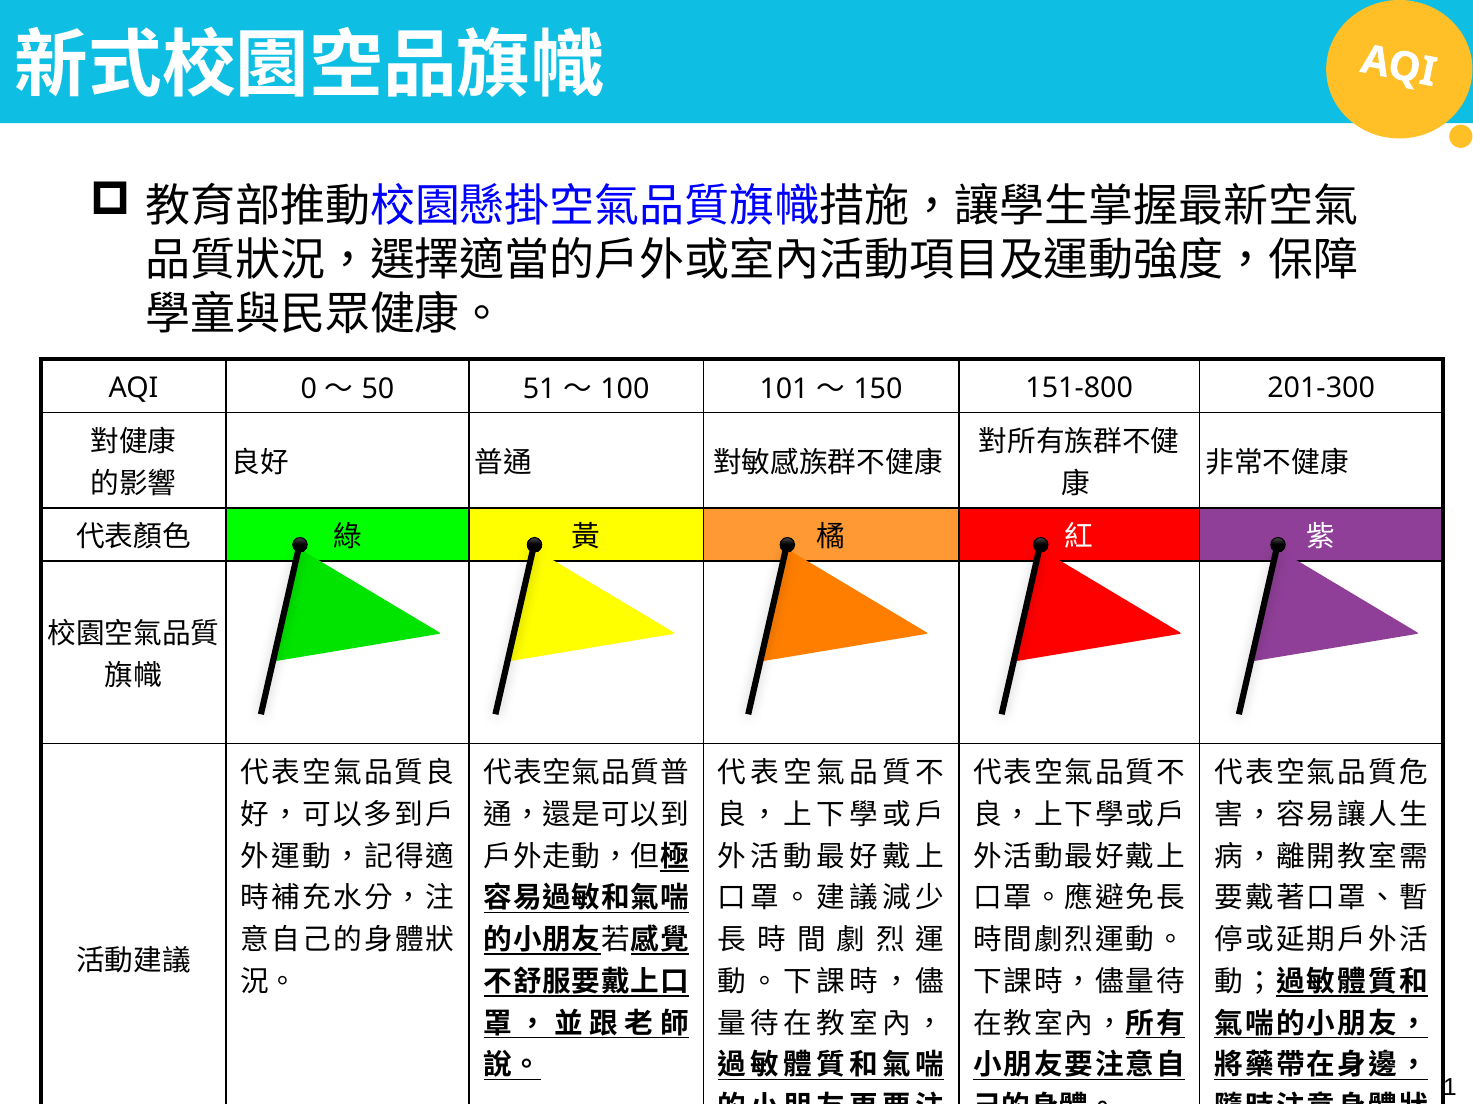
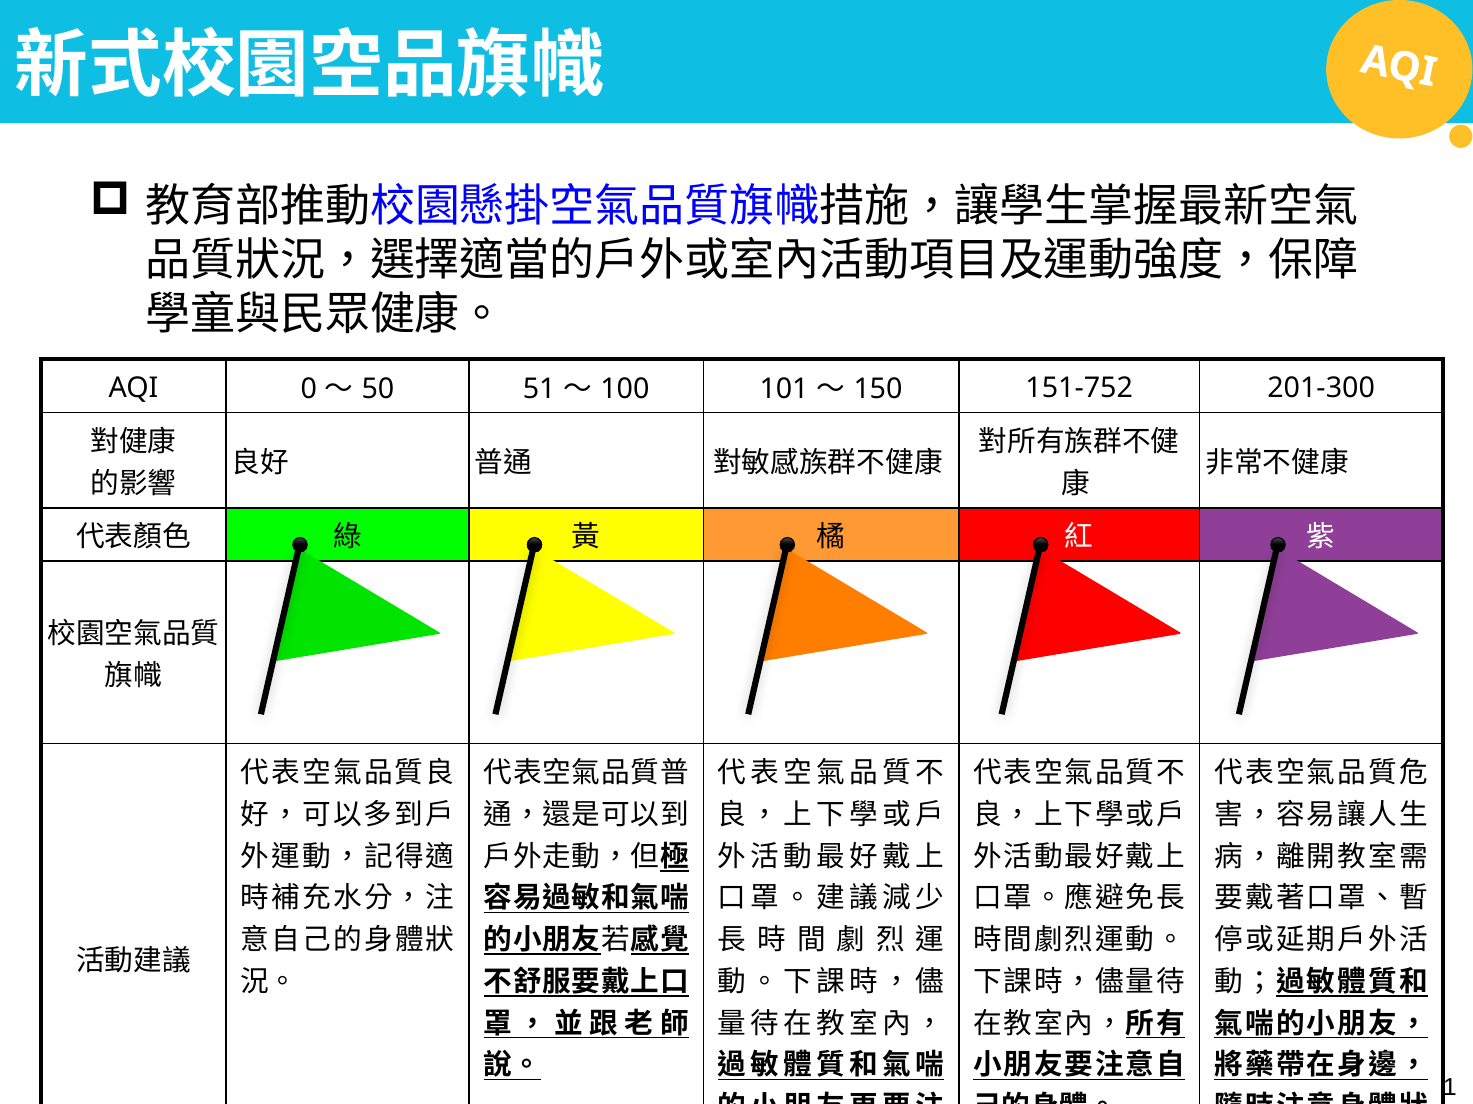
151-800: 151-800 -> 151-752
